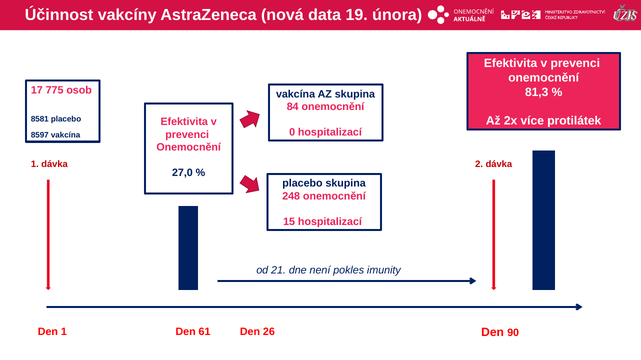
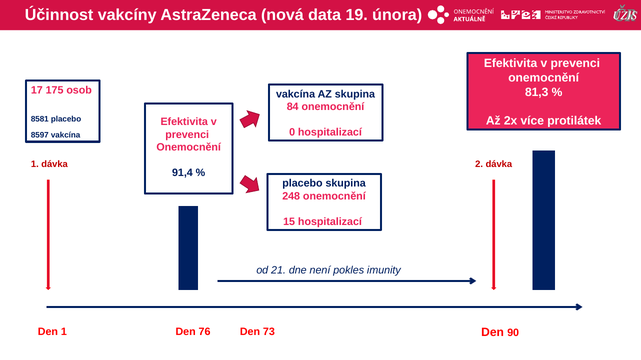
775: 775 -> 175
27,0: 27,0 -> 91,4
61: 61 -> 76
26: 26 -> 73
